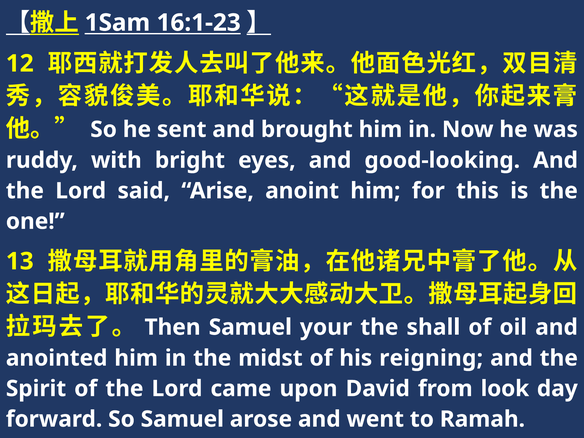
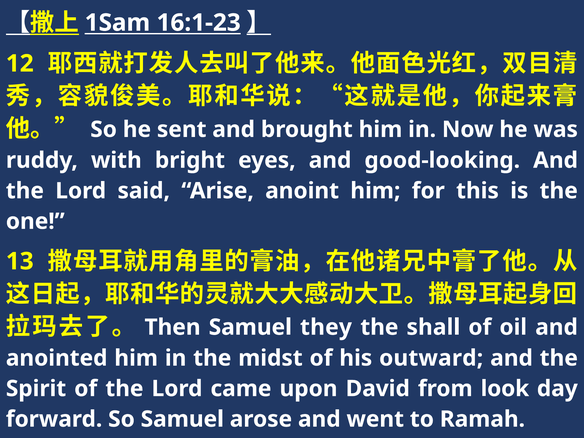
your: your -> they
reigning: reigning -> outward
